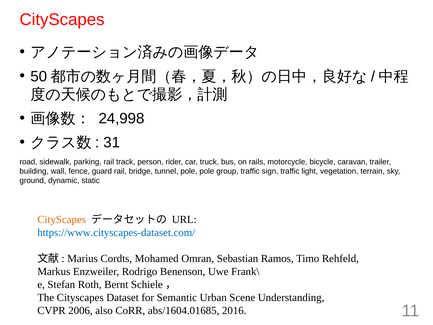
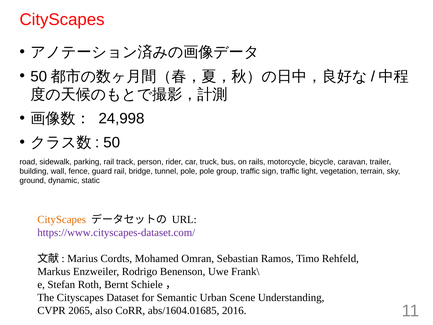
31 at (112, 143): 31 -> 50
https://www.cityscapes-dataset.com/ colour: blue -> purple
2006: 2006 -> 2065
